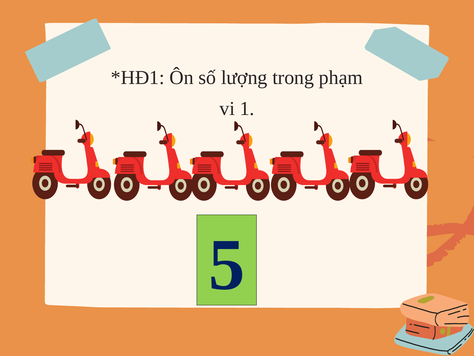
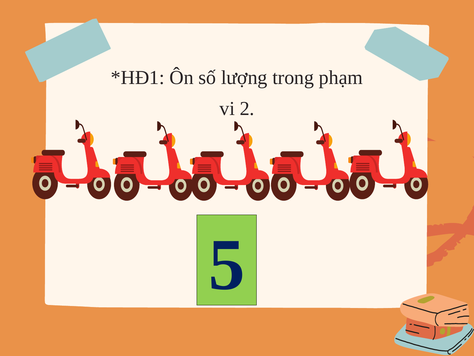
1: 1 -> 2
